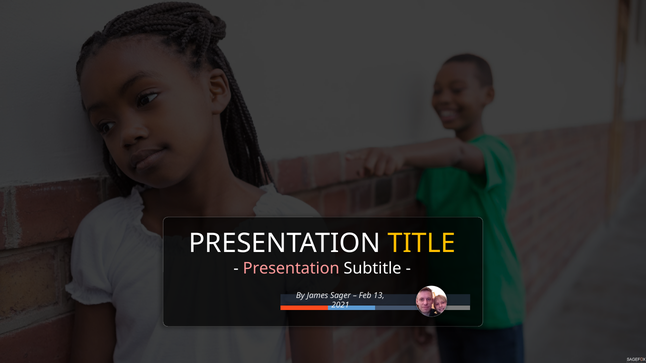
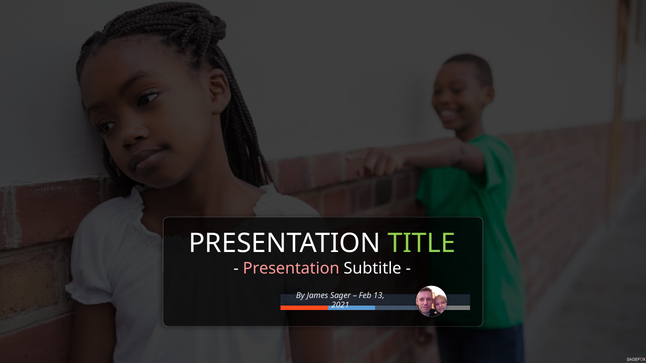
TITLE colour: yellow -> light green
